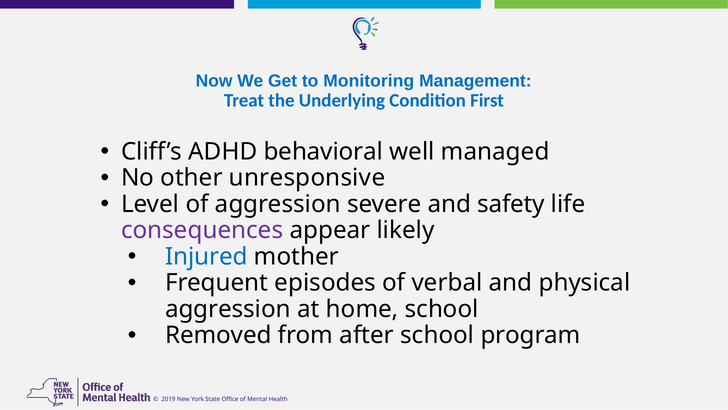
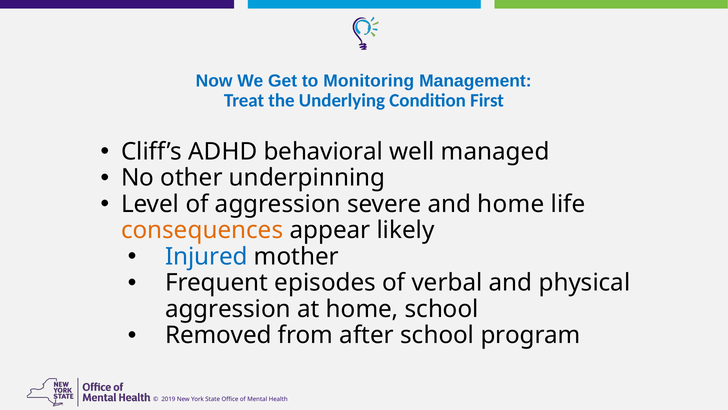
unresponsive: unresponsive -> underpinning
and safety: safety -> home
consequences colour: purple -> orange
